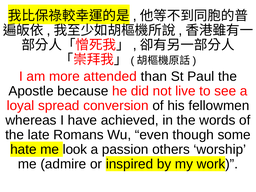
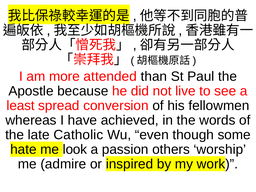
loyal: loyal -> least
Romans: Romans -> Catholic
